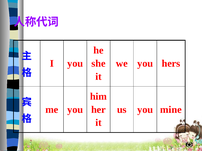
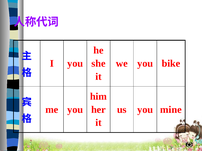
hers: hers -> bike
